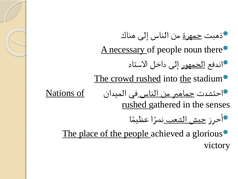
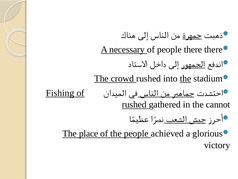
people noun: noun -> there
rushed at (149, 78) underline: present -> none
Nations: Nations -> Fishing
senses: senses -> cannot
